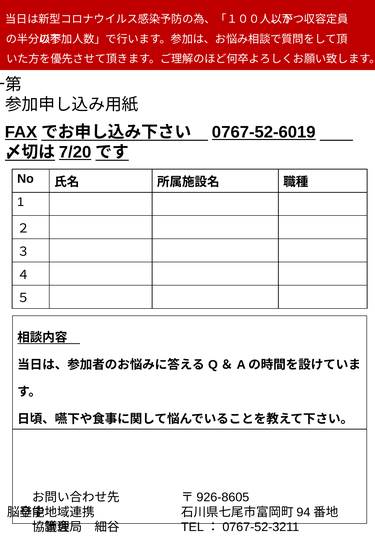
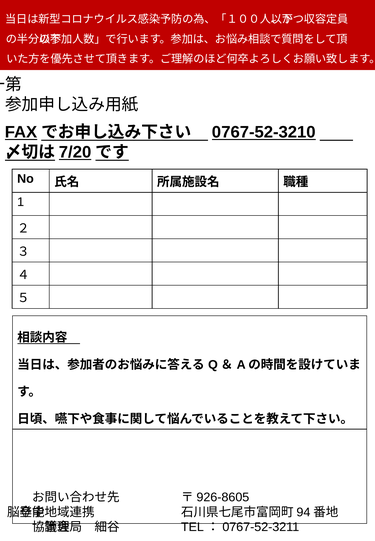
0767-52-6019: 0767-52-6019 -> 0767-52-3210
